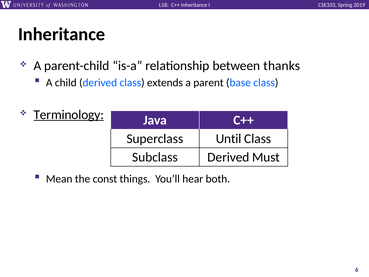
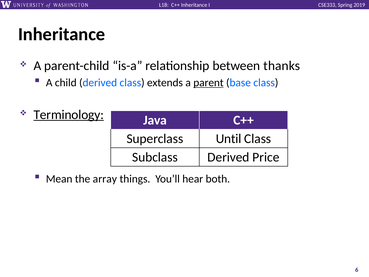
parent underline: none -> present
Must: Must -> Price
const: const -> array
